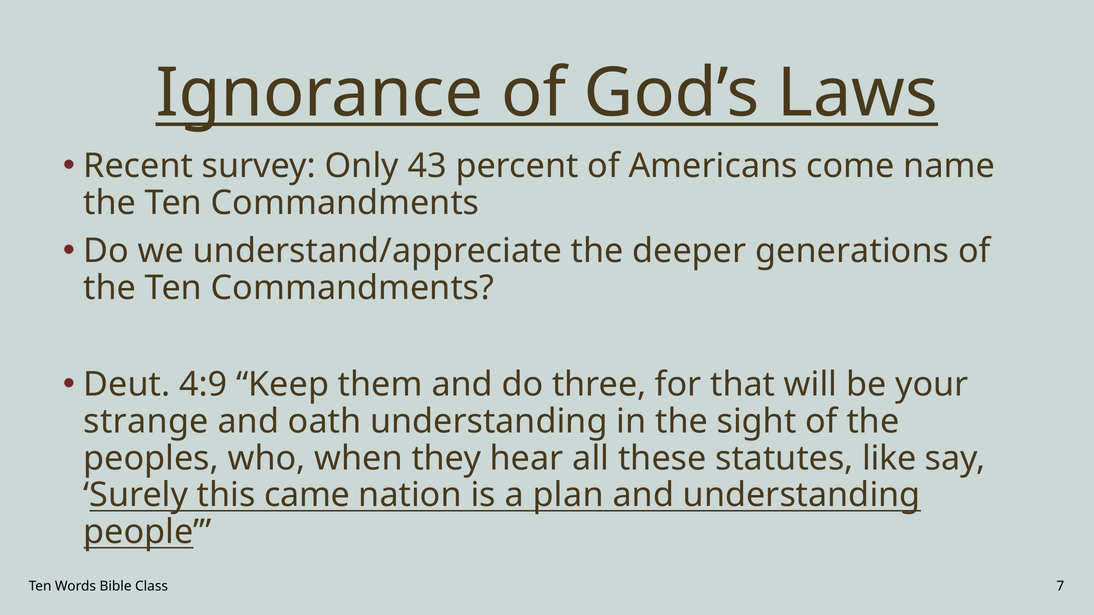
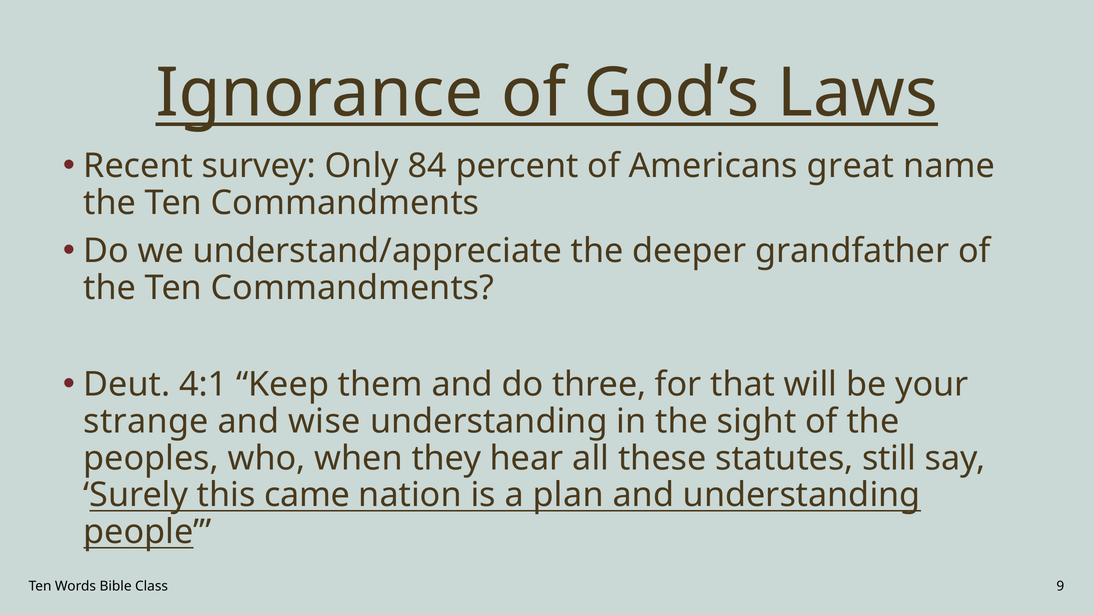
43: 43 -> 84
come: come -> great
generations: generations -> grandfather
4:9: 4:9 -> 4:1
oath: oath -> wise
like: like -> still
7: 7 -> 9
